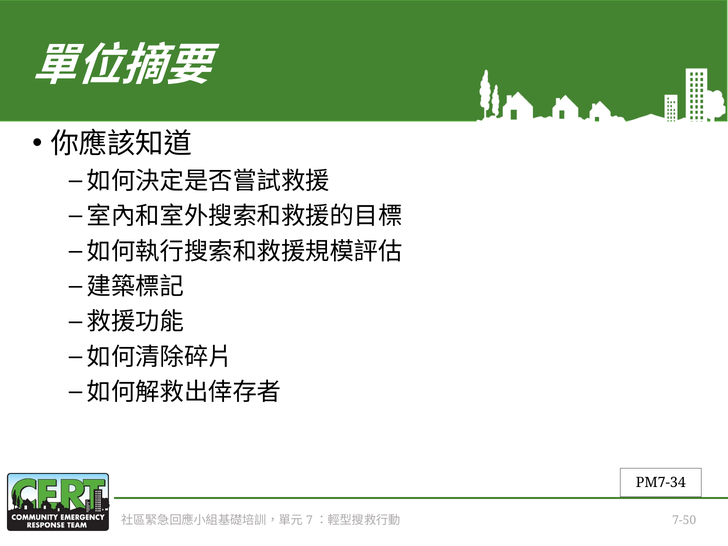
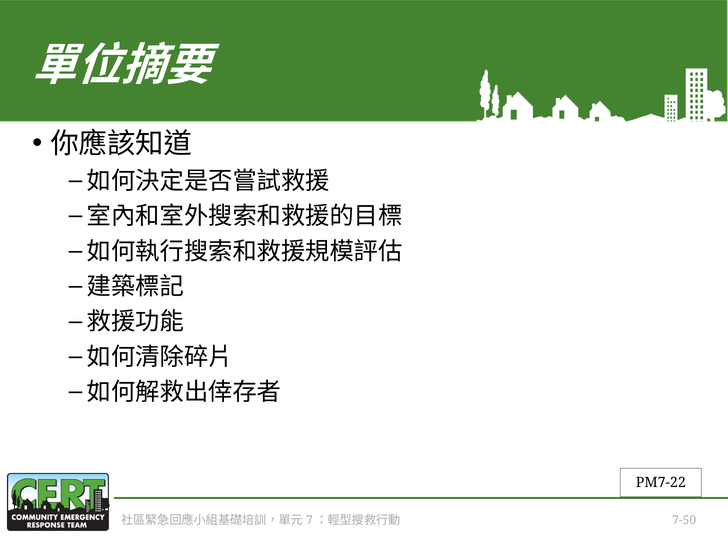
PM7-34: PM7-34 -> PM7-22
